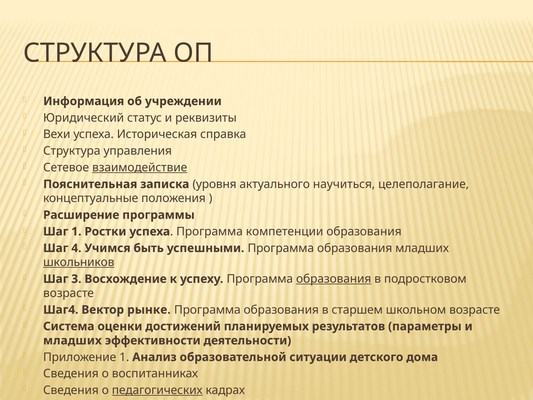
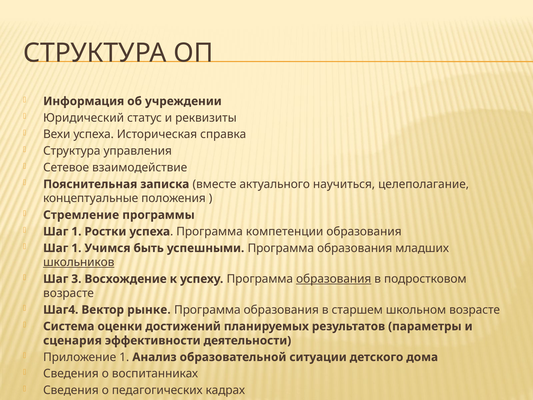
взаимодействие underline: present -> none
уровня: уровня -> вместе
Расширение: Расширение -> Стремление
4 at (76, 248): 4 -> 1
младших at (72, 340): младших -> сценария
педагогических underline: present -> none
